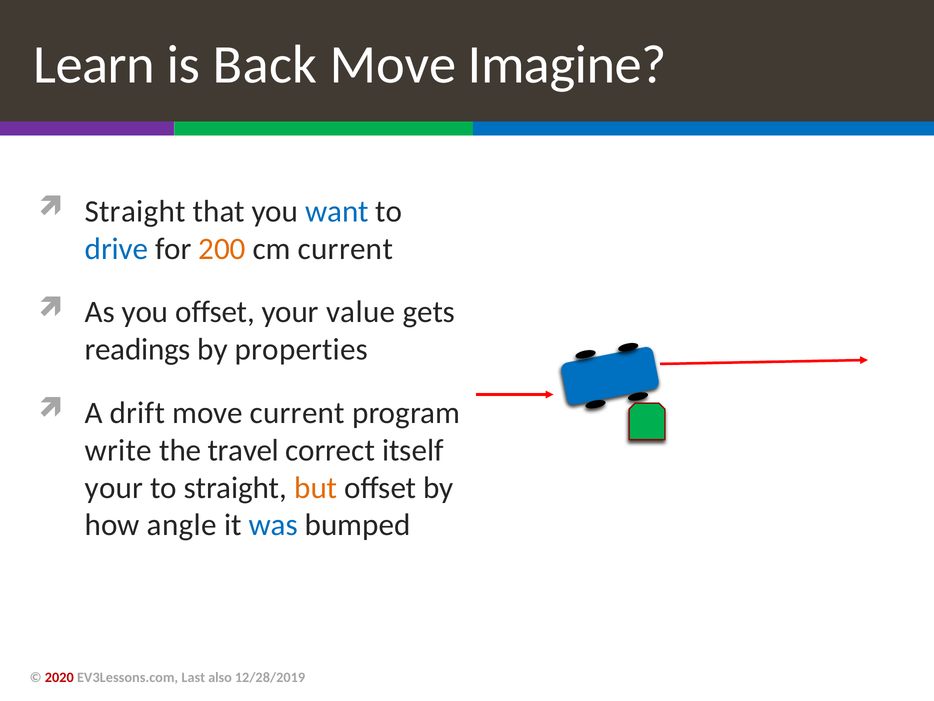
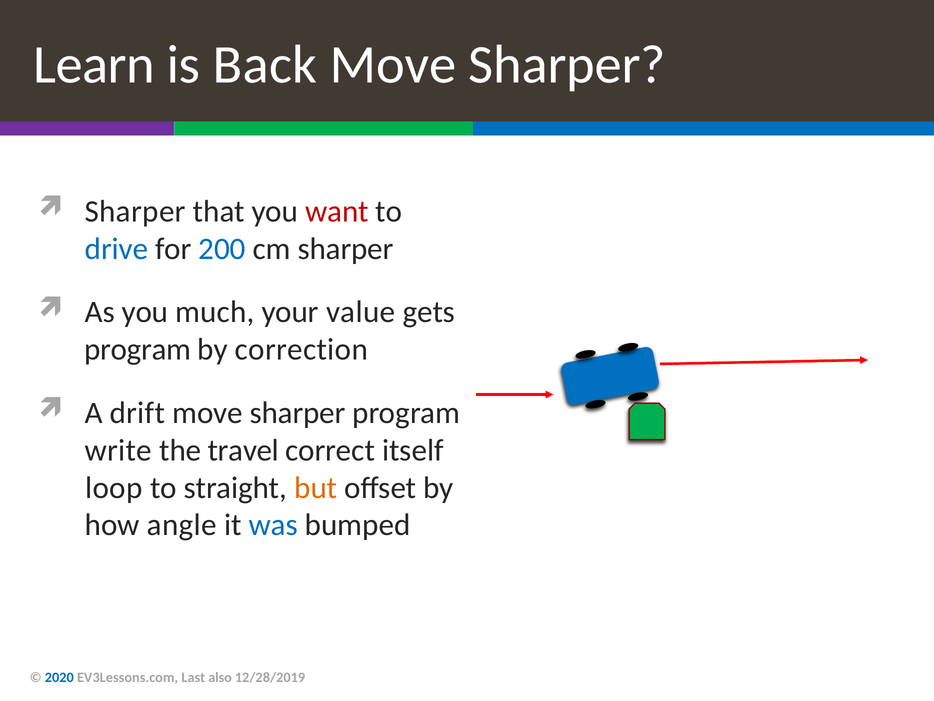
Imagine at (567, 64): Imagine -> Sharper
Straight at (135, 211): Straight -> Sharper
want colour: blue -> red
200 colour: orange -> blue
cm current: current -> sharper
you offset: offset -> much
readings at (138, 349): readings -> program
properties: properties -> correction
current at (297, 413): current -> sharper
your at (114, 487): your -> loop
2020 colour: red -> blue
